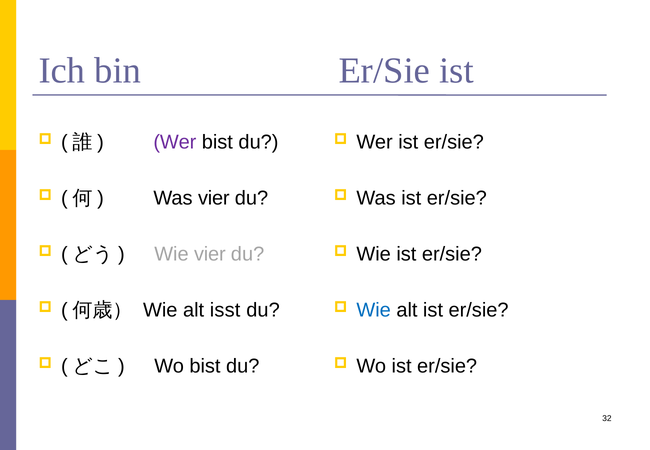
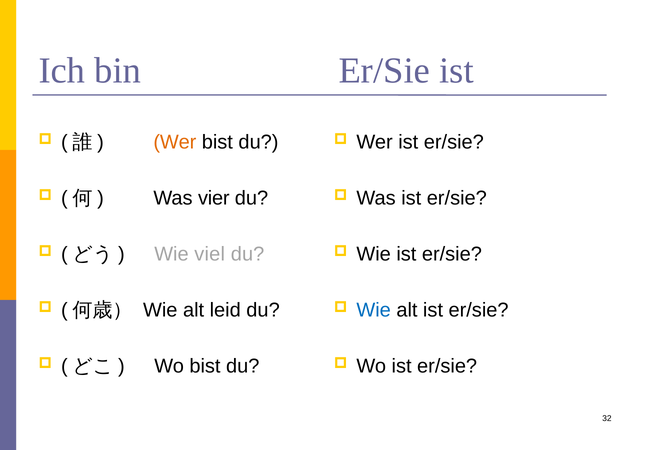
Wer at (175, 142) colour: purple -> orange
Wie vier: vier -> viel
isst: isst -> leid
